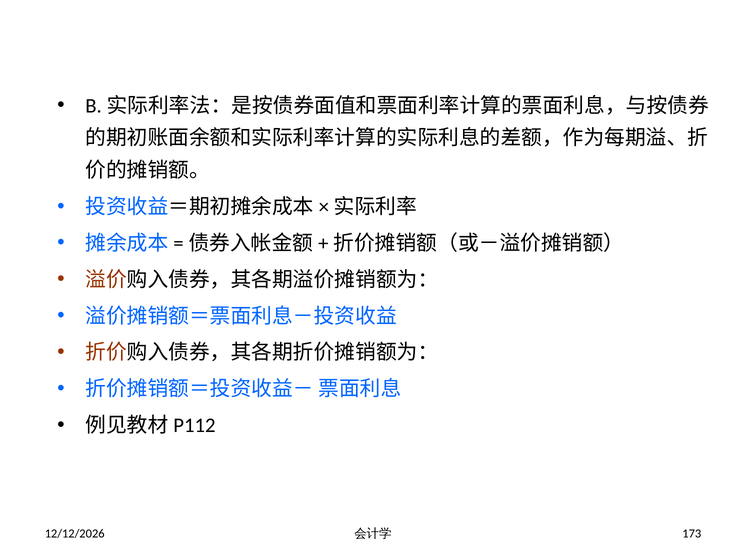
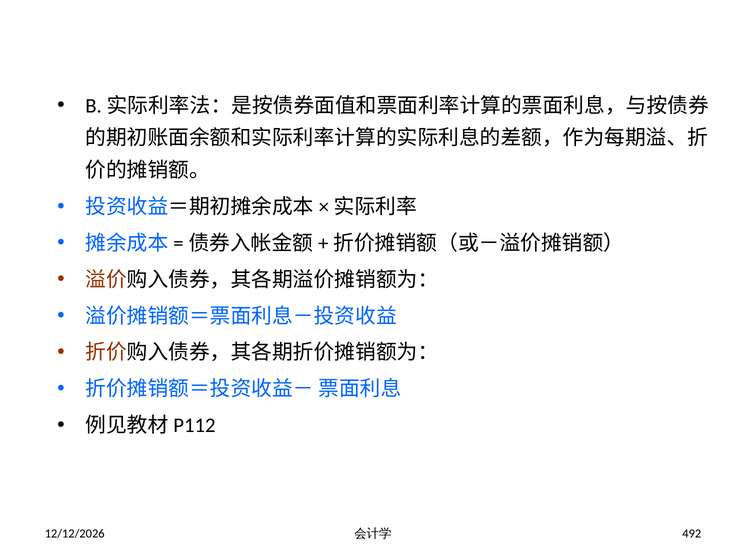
173: 173 -> 492
